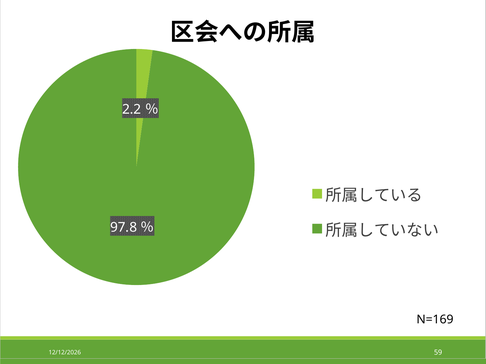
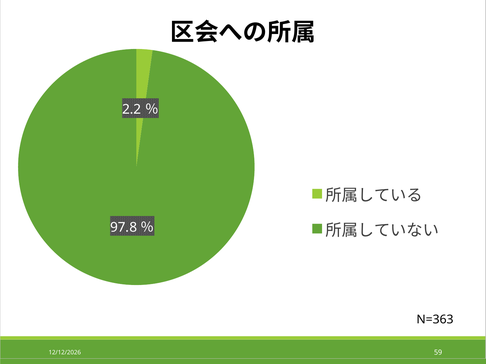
N=169: N=169 -> N=363
